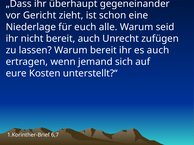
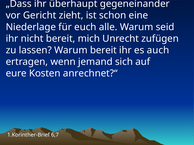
bereit auch: auch -> mich
unterstellt?“: unterstellt?“ -> anrechnet?“
